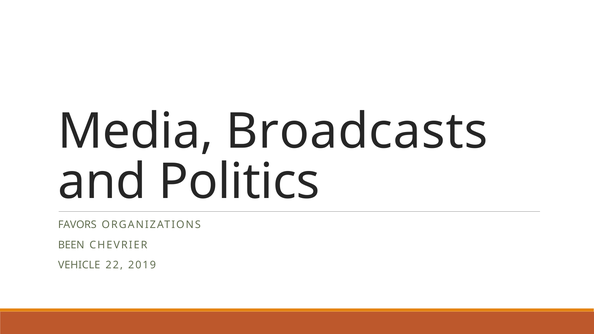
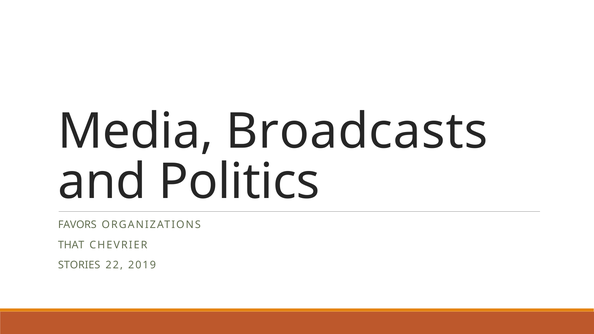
BEEN: BEEN -> THAT
VEHICLE: VEHICLE -> STORIES
